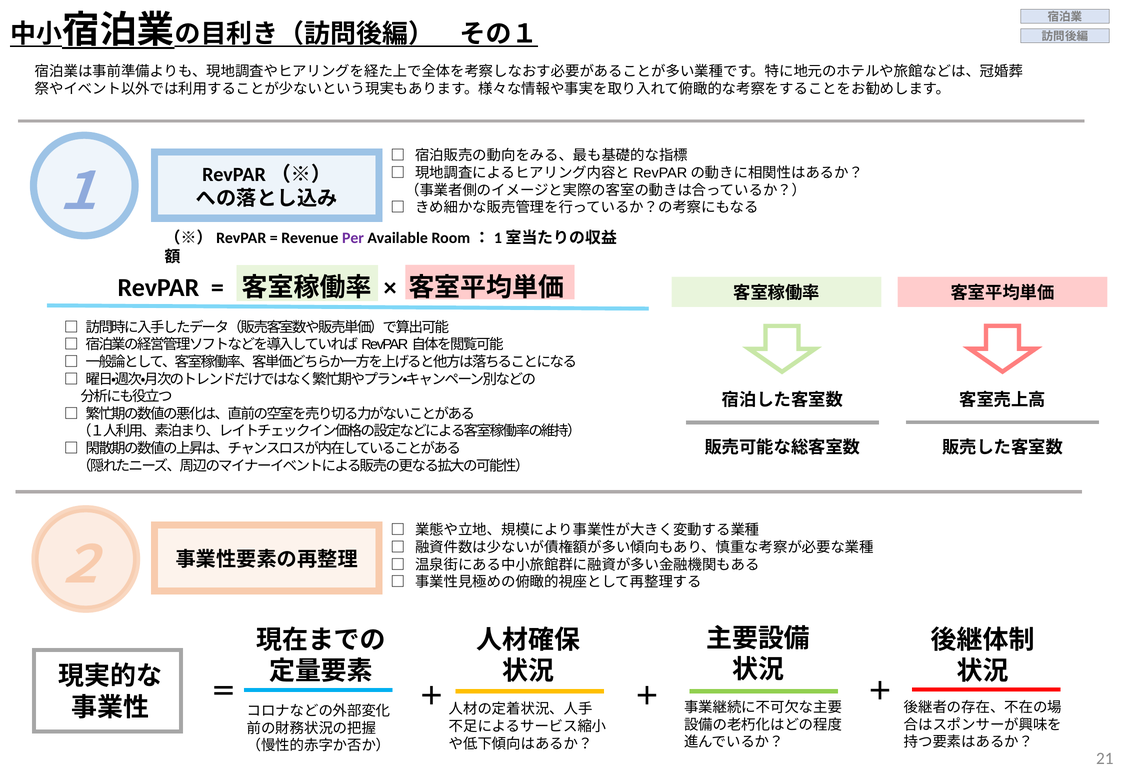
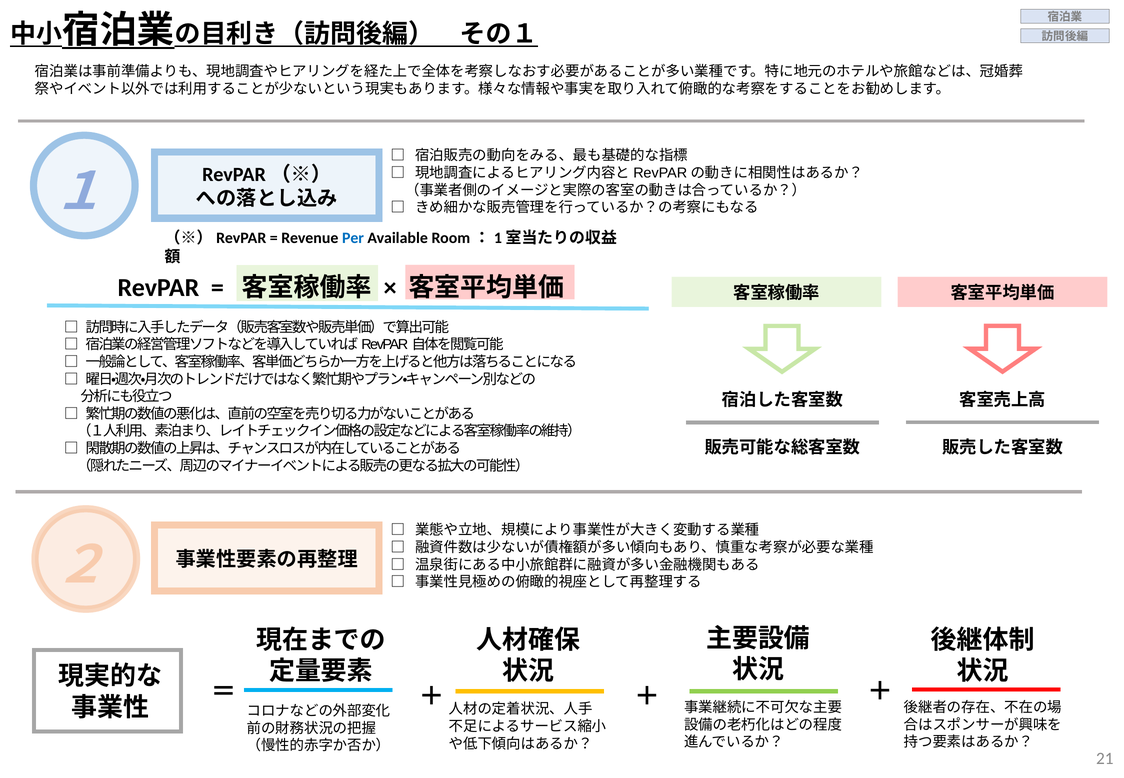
Per colour: purple -> blue
